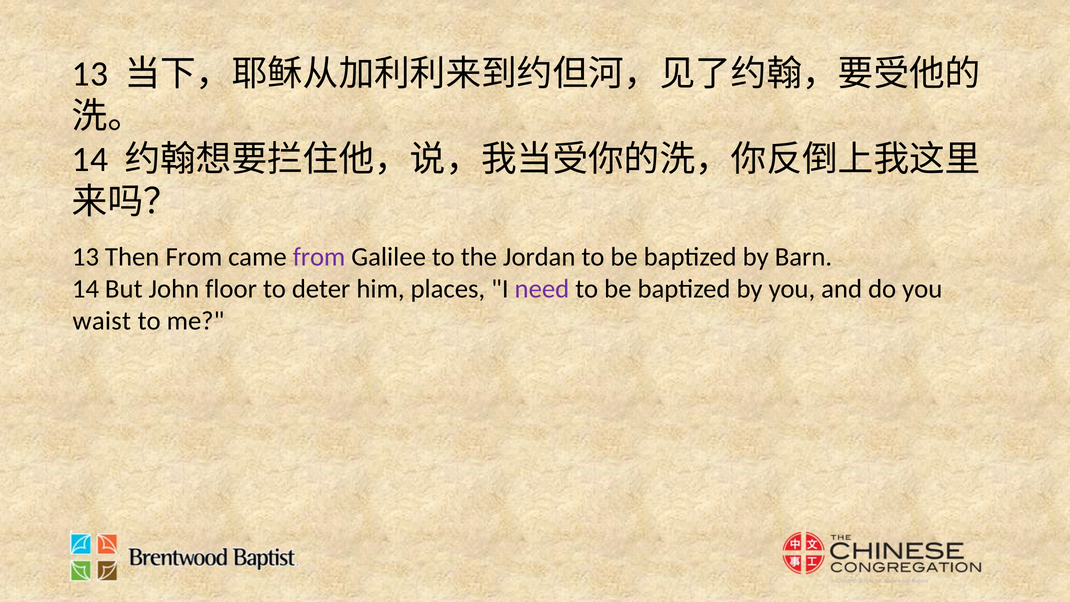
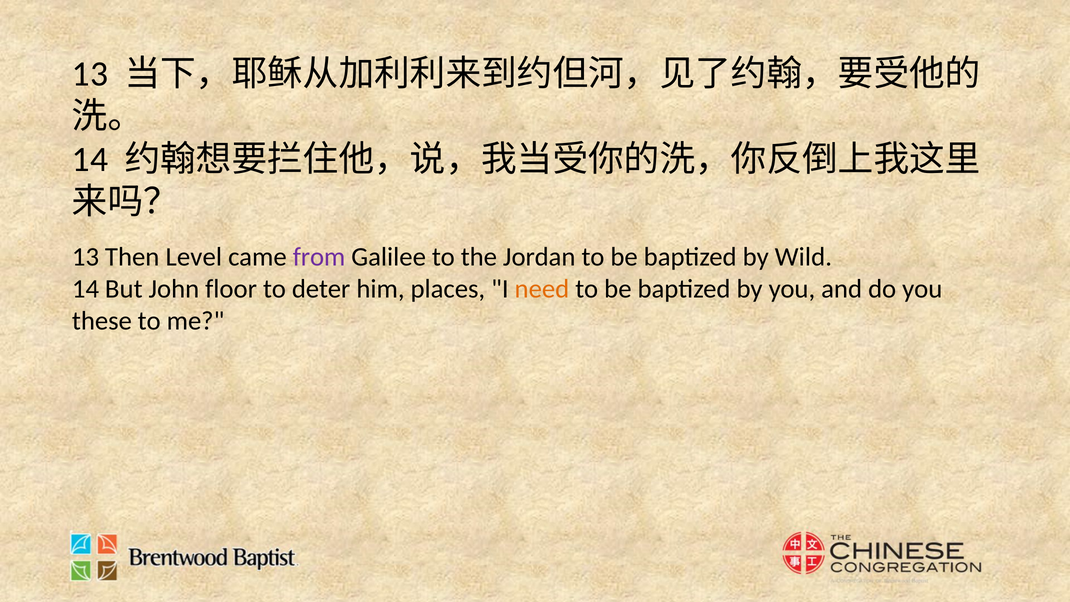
Then From: From -> Level
Barn: Barn -> Wild
need colour: purple -> orange
waist: waist -> these
